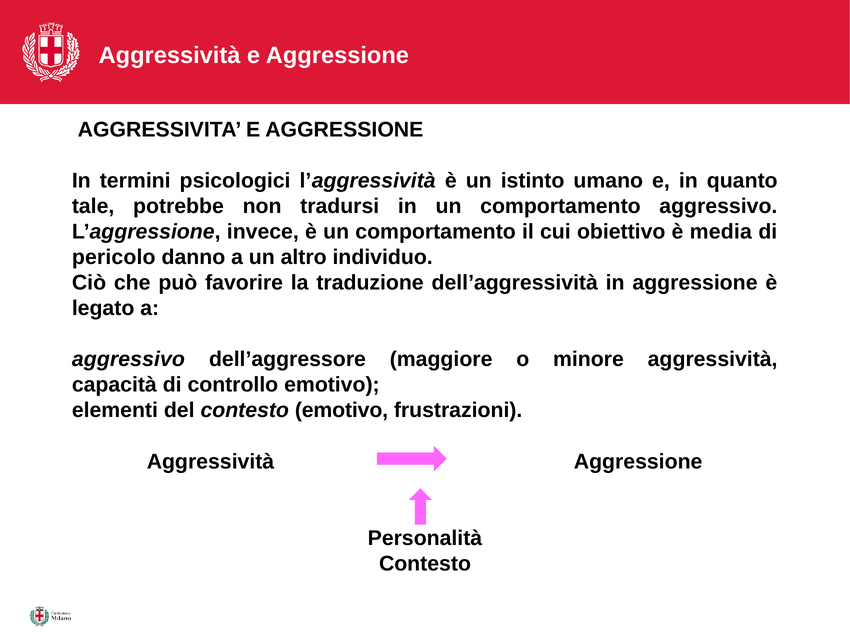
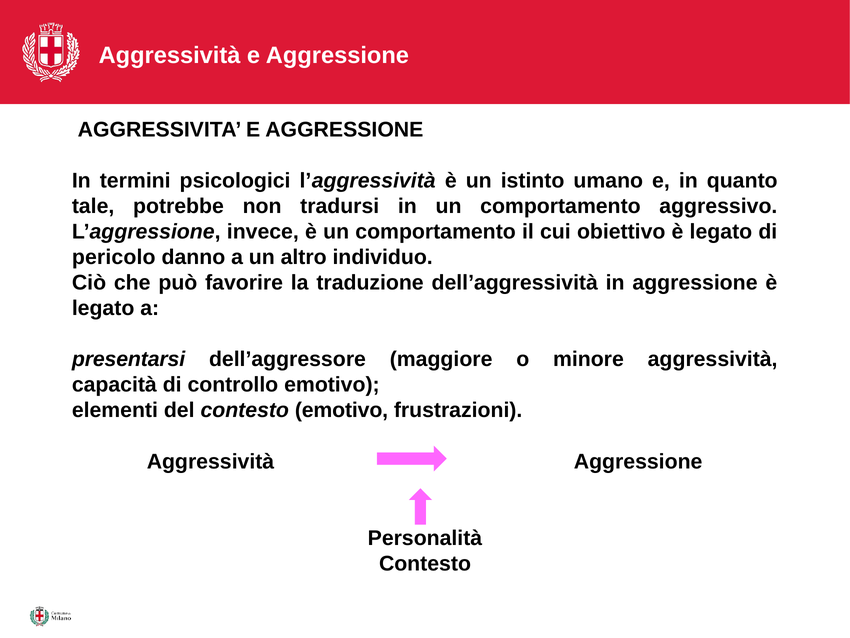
obiettivo è media: media -> legato
aggressivo at (128, 359): aggressivo -> presentarsi
